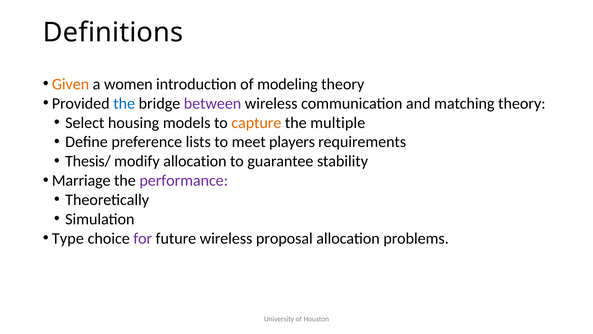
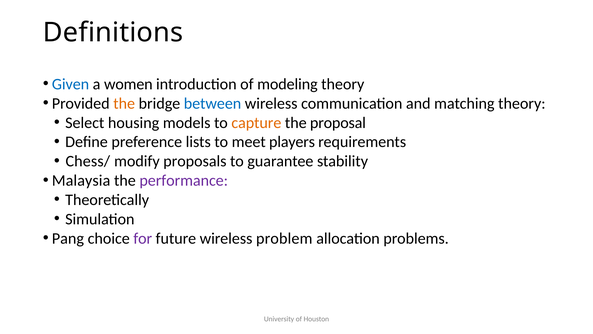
Given colour: orange -> blue
the at (124, 103) colour: blue -> orange
between colour: purple -> blue
multiple: multiple -> proposal
Thesis/: Thesis/ -> Chess/
modify allocation: allocation -> proposals
Marriage: Marriage -> Malaysia
Type: Type -> Pang
proposal: proposal -> problem
